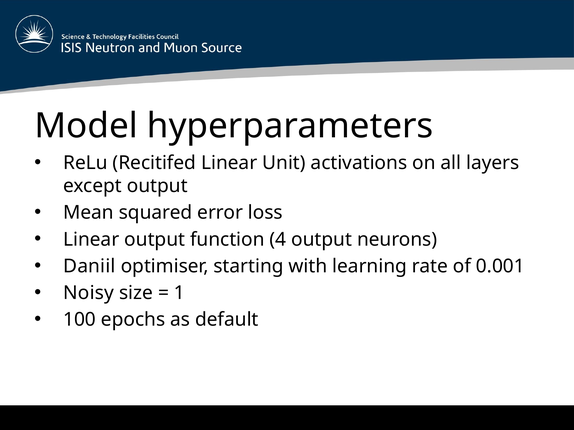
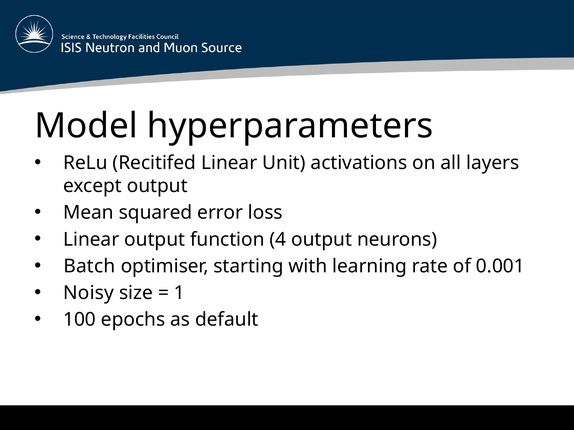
Daniil: Daniil -> Batch
